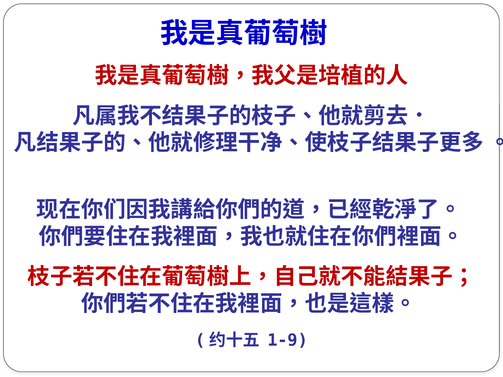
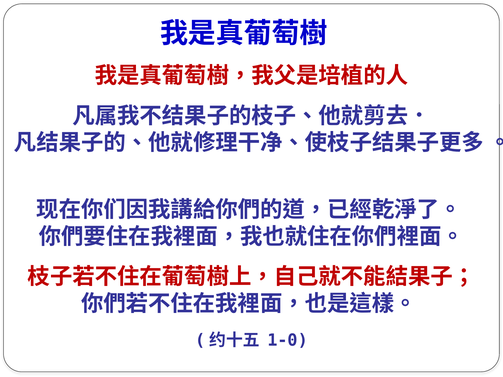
1-9: 1-9 -> 1-0
